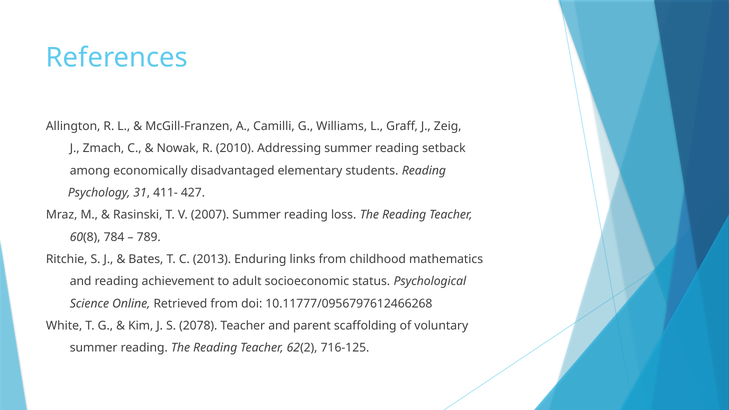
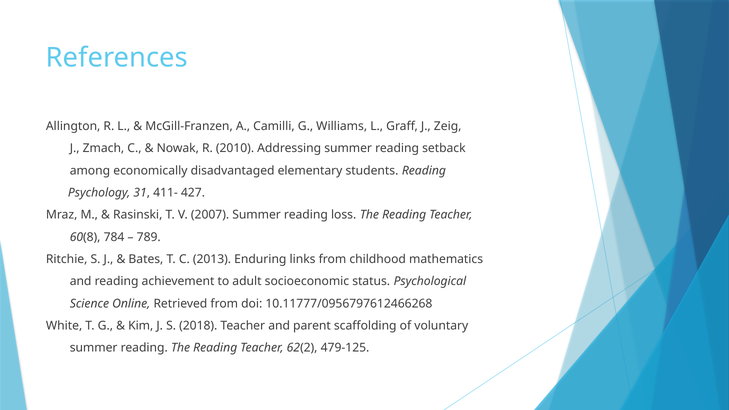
2078: 2078 -> 2018
716-125: 716-125 -> 479-125
